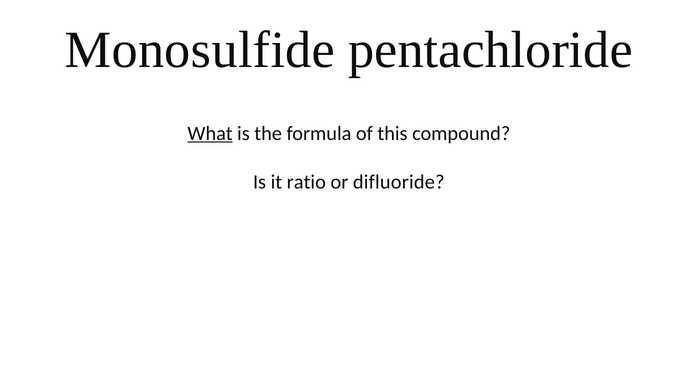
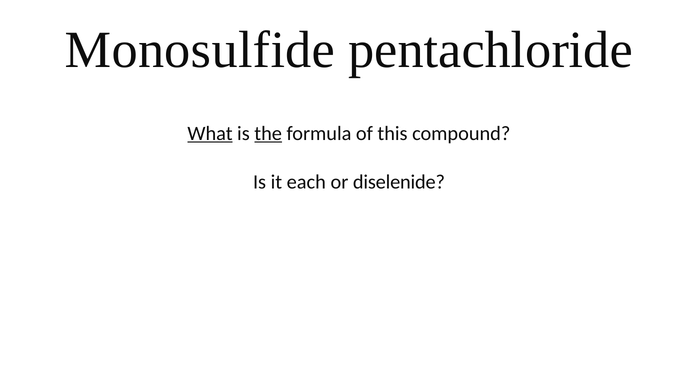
the underline: none -> present
ratio: ratio -> each
difluoride: difluoride -> diselenide
